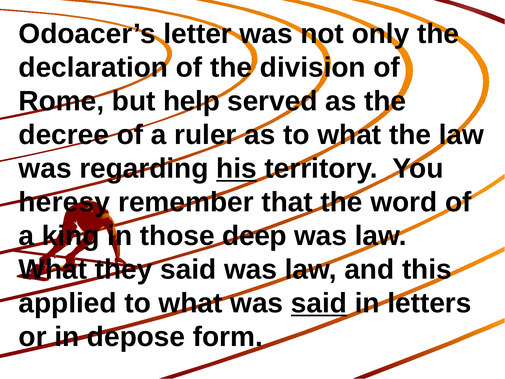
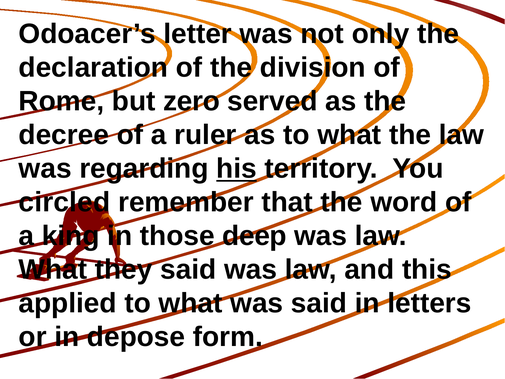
help: help -> zero
heresy: heresy -> circled
said at (319, 303) underline: present -> none
